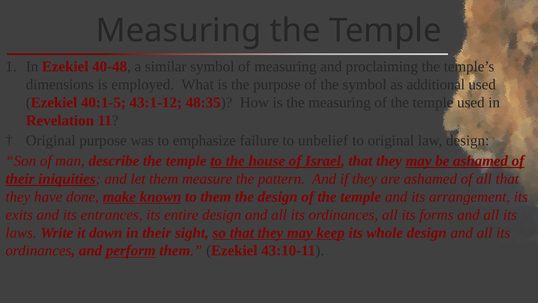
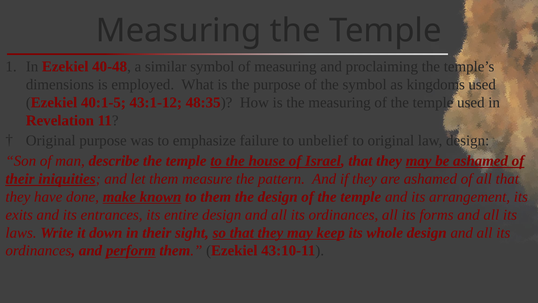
additional: additional -> kingdoms
